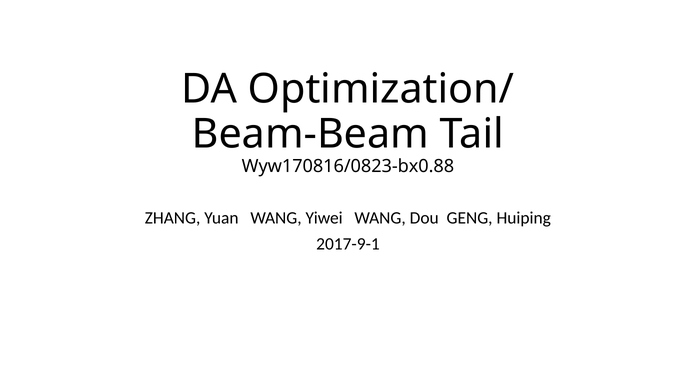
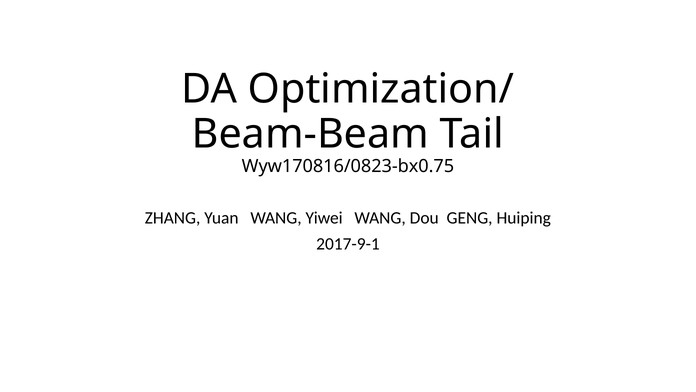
Wyw170816/0823-bx0.88: Wyw170816/0823-bx0.88 -> Wyw170816/0823-bx0.75
